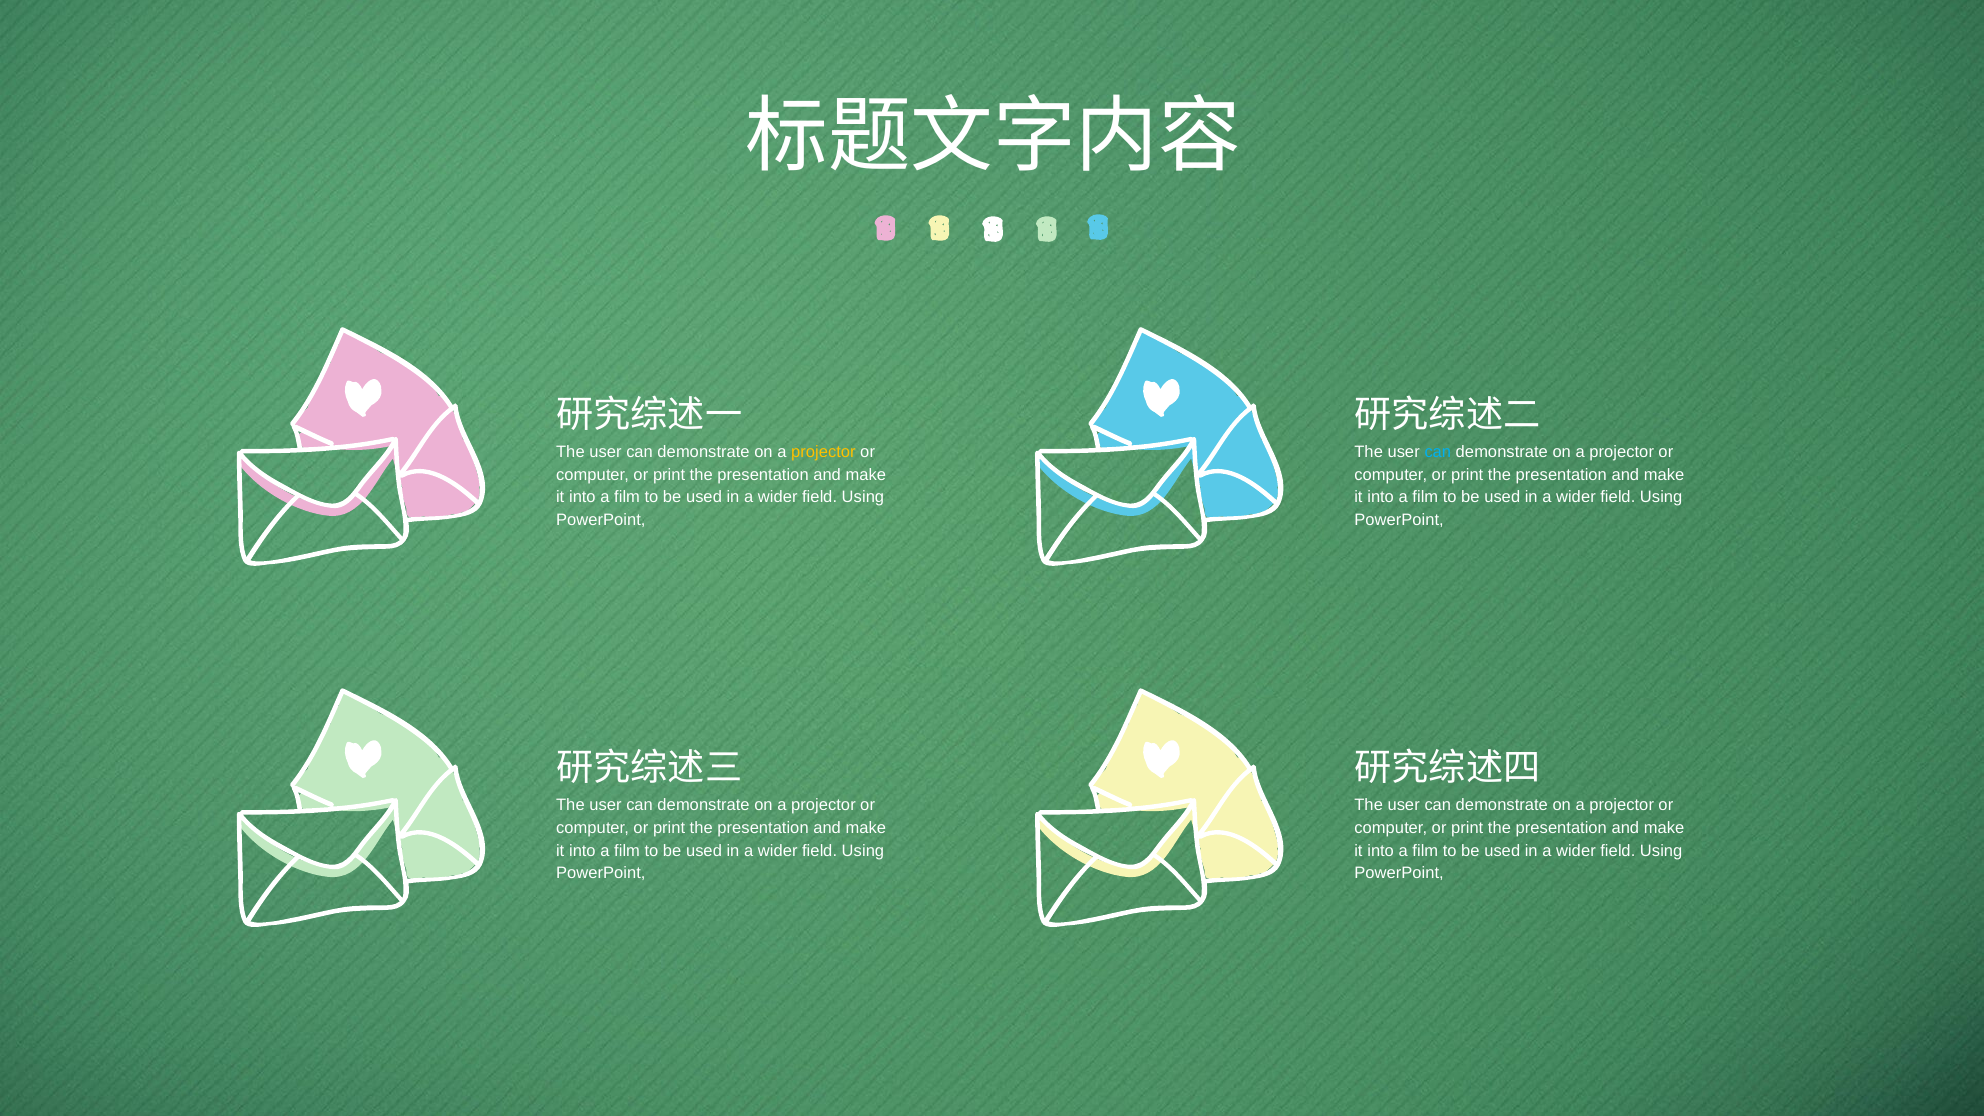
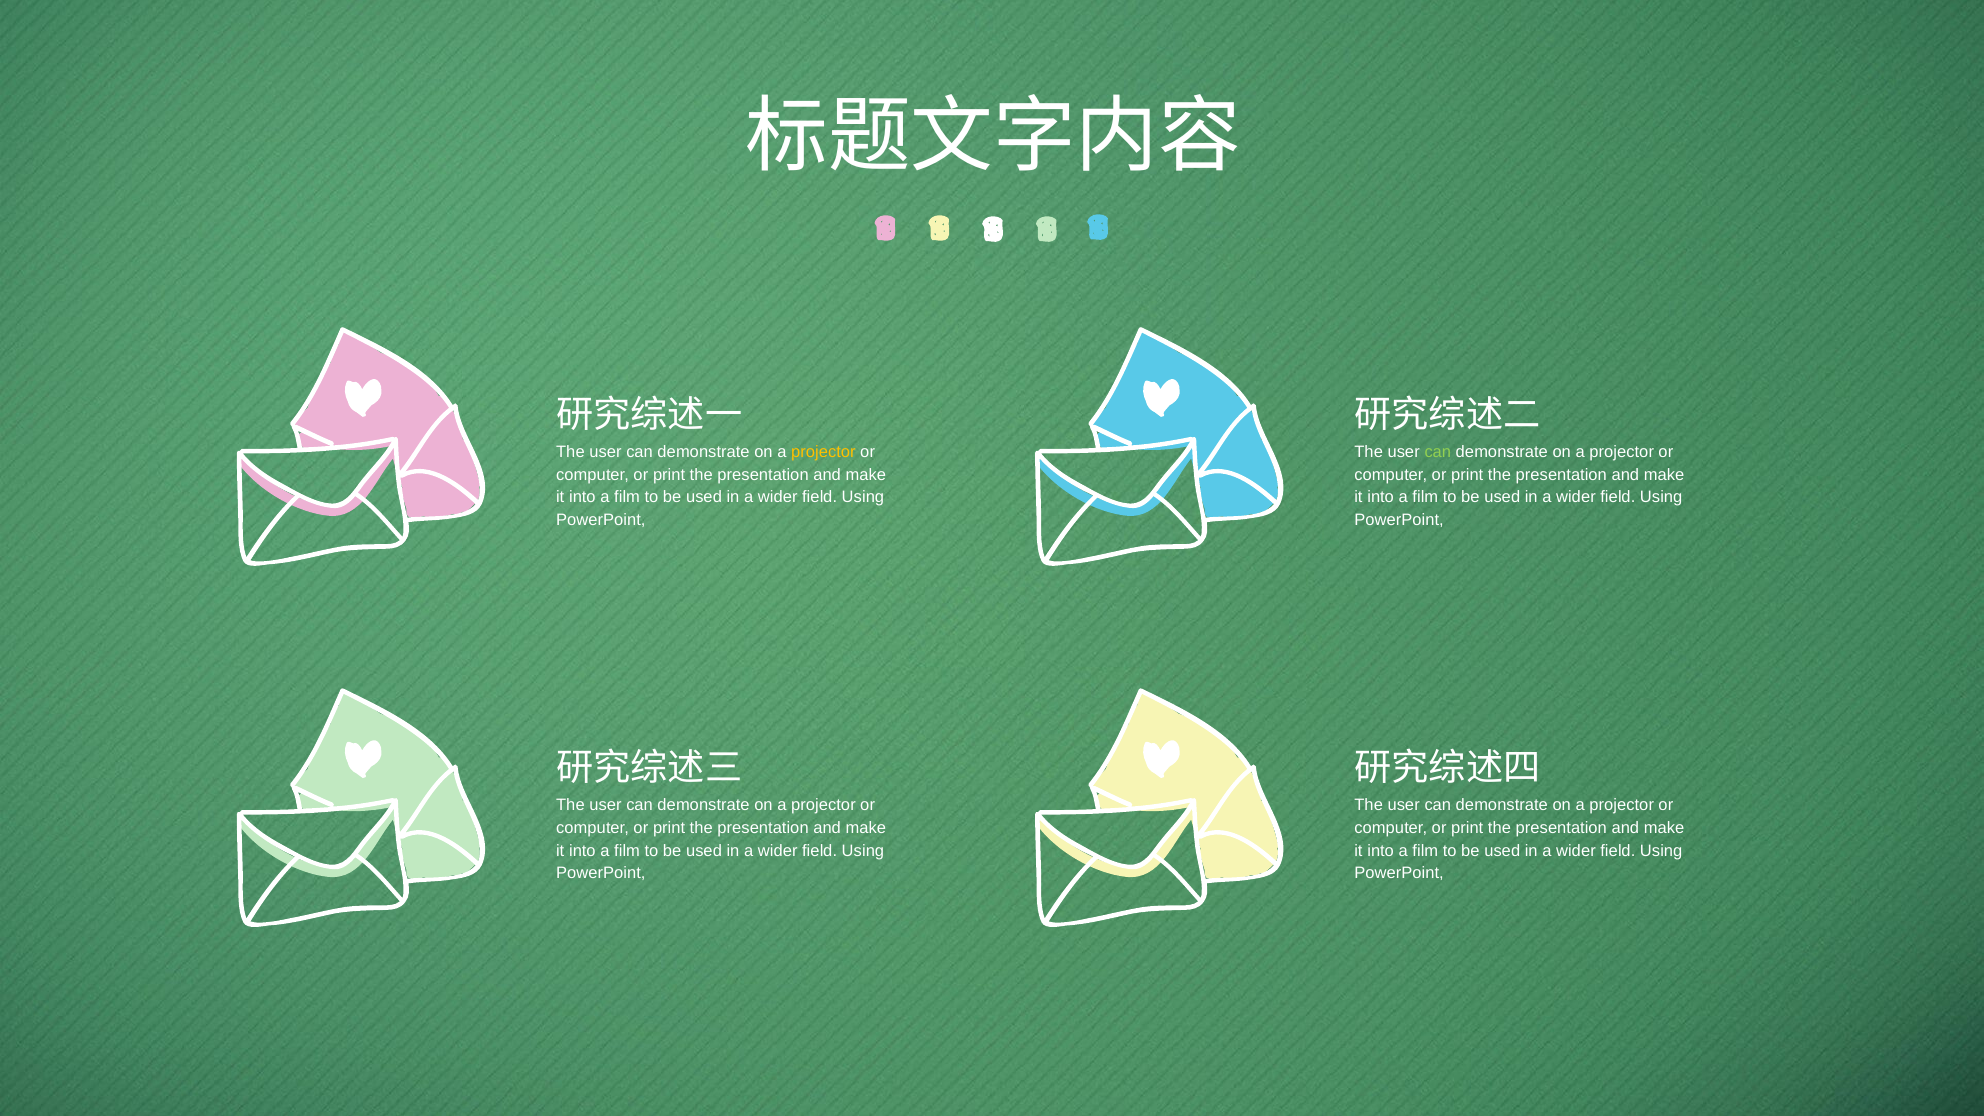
can at (1438, 452) colour: light blue -> light green
